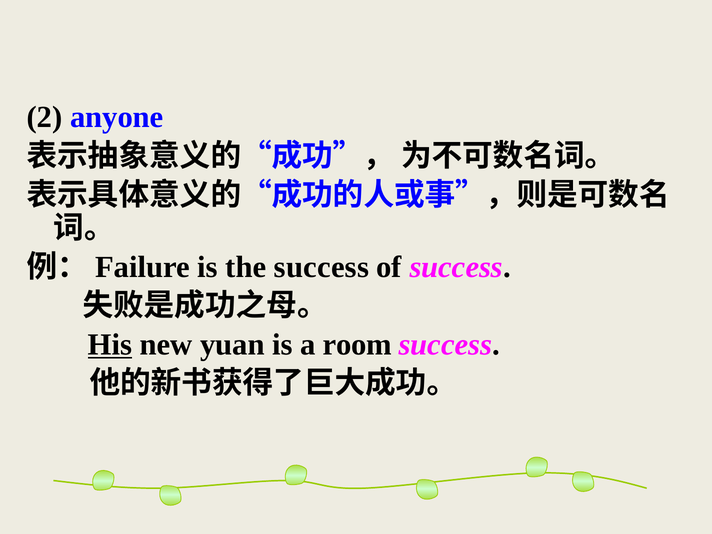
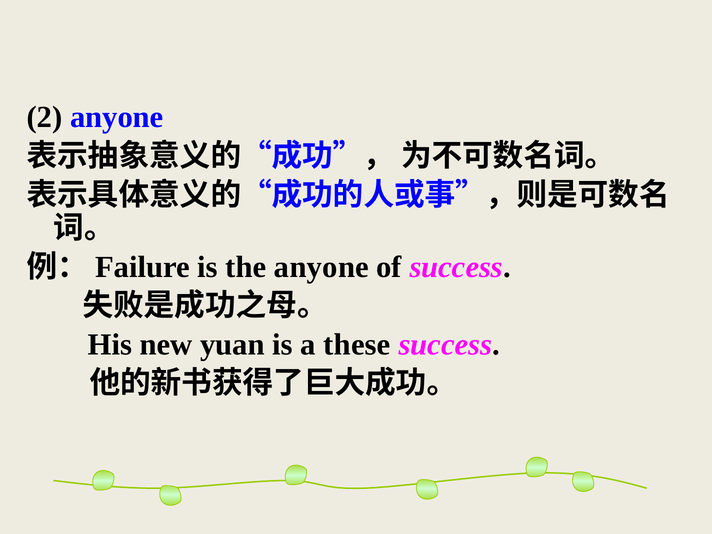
the success: success -> anyone
His underline: present -> none
room: room -> these
